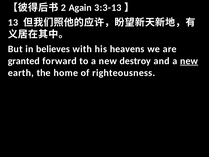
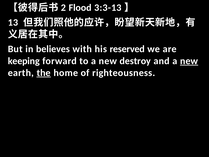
Again: Again -> Flood
heavens: heavens -> reserved
granted: granted -> keeping
the underline: none -> present
